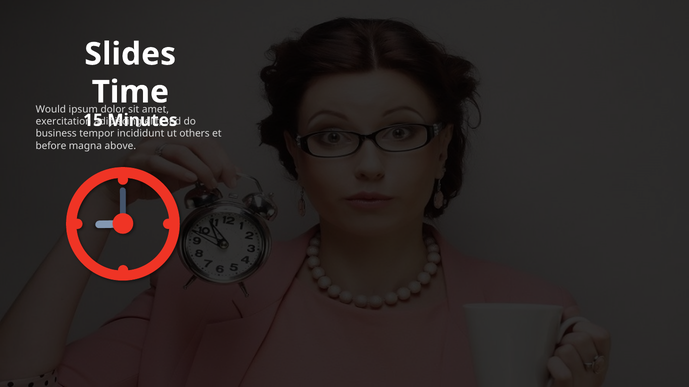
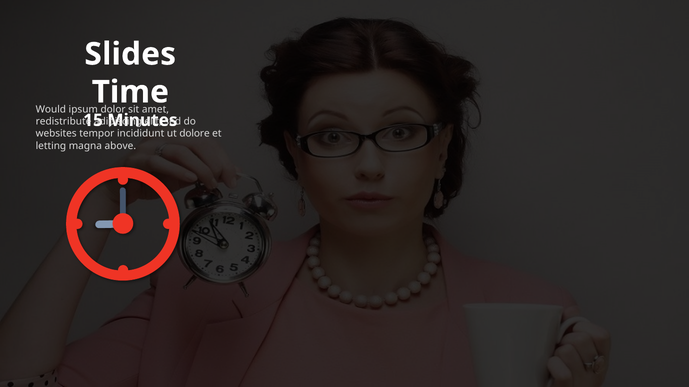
exercitation: exercitation -> redistribute
business: business -> websites
others: others -> dolore
before: before -> letting
